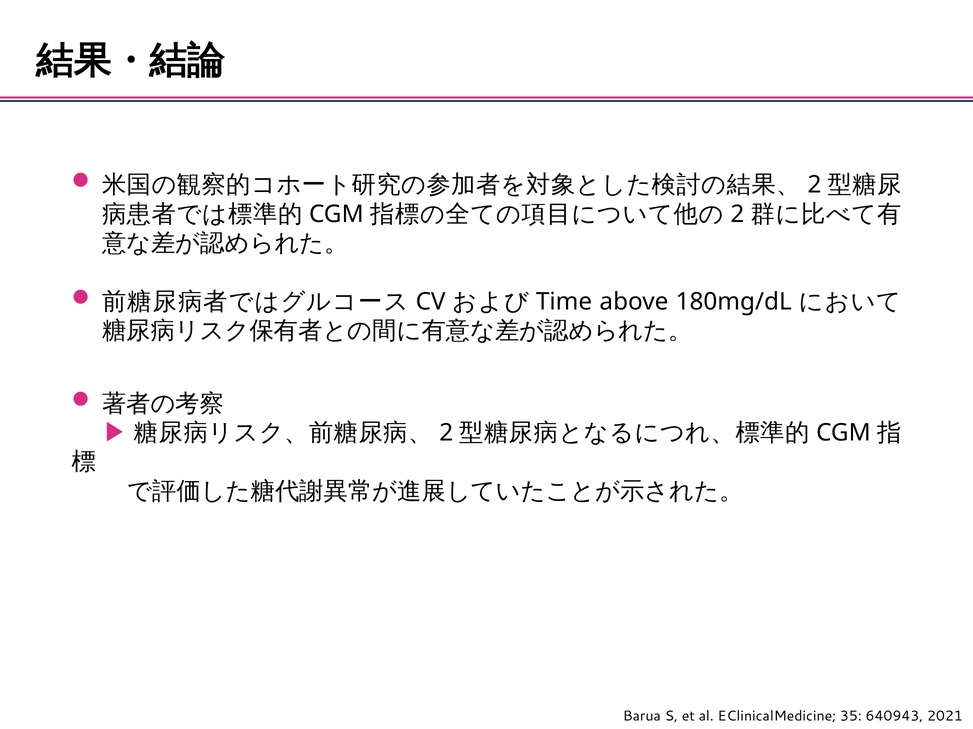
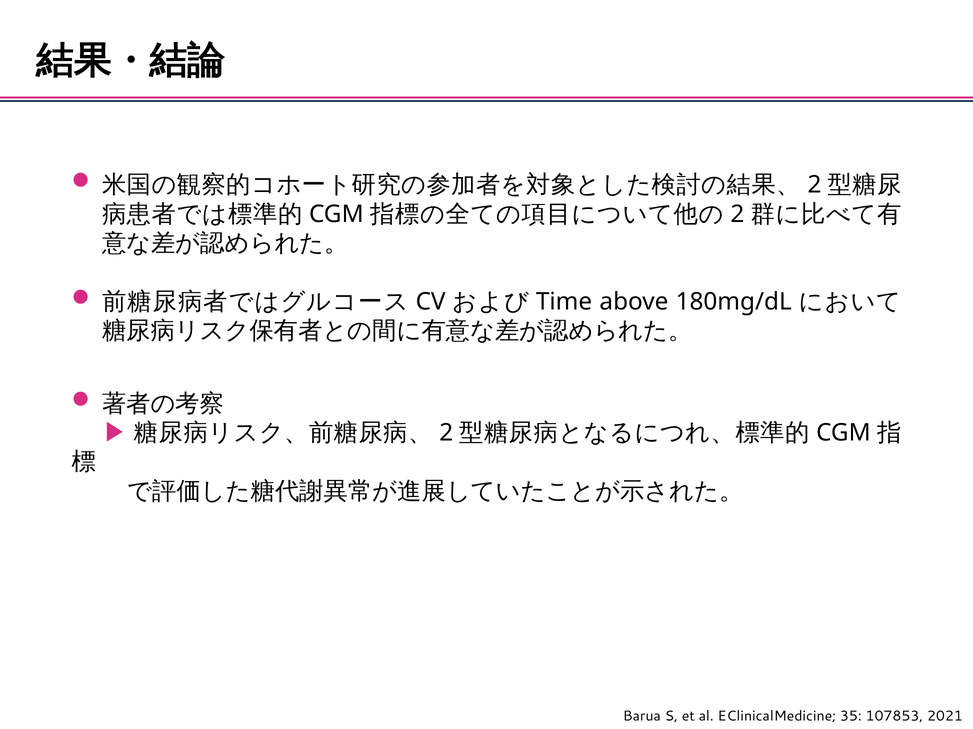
640943: 640943 -> 107853
